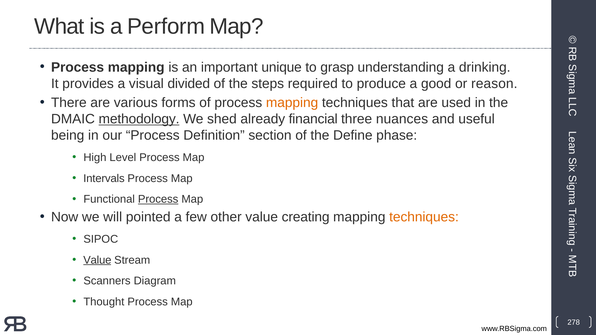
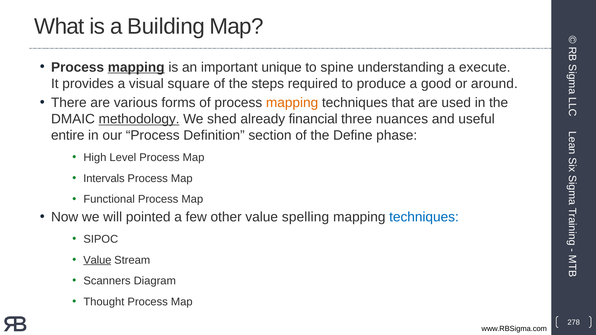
Perform: Perform -> Building
mapping at (136, 67) underline: none -> present
grasp: grasp -> spine
drinking: drinking -> execute
divided: divided -> square
reason: reason -> around
being: being -> entire
Process at (158, 199) underline: present -> none
creating: creating -> spelling
techniques at (424, 217) colour: orange -> blue
